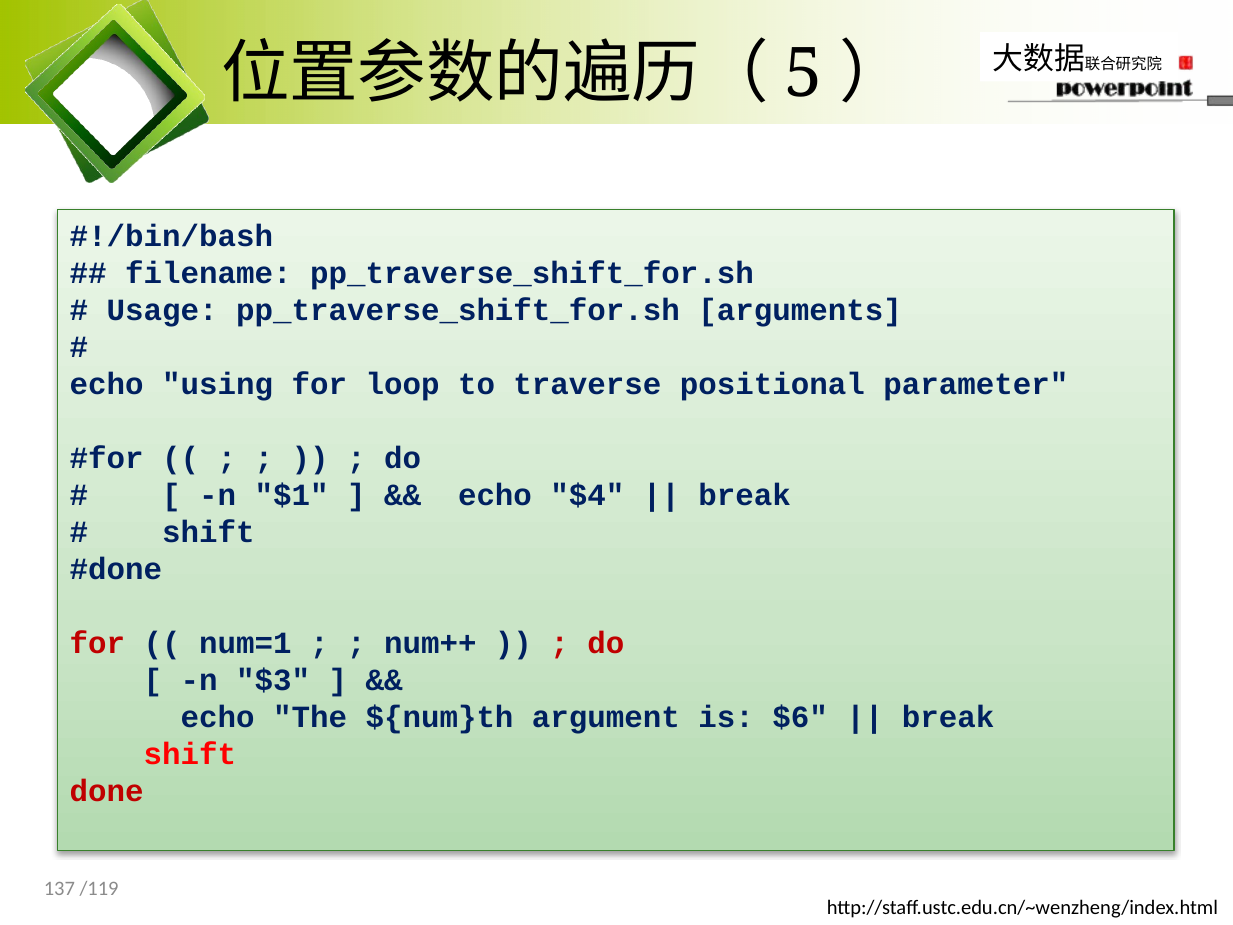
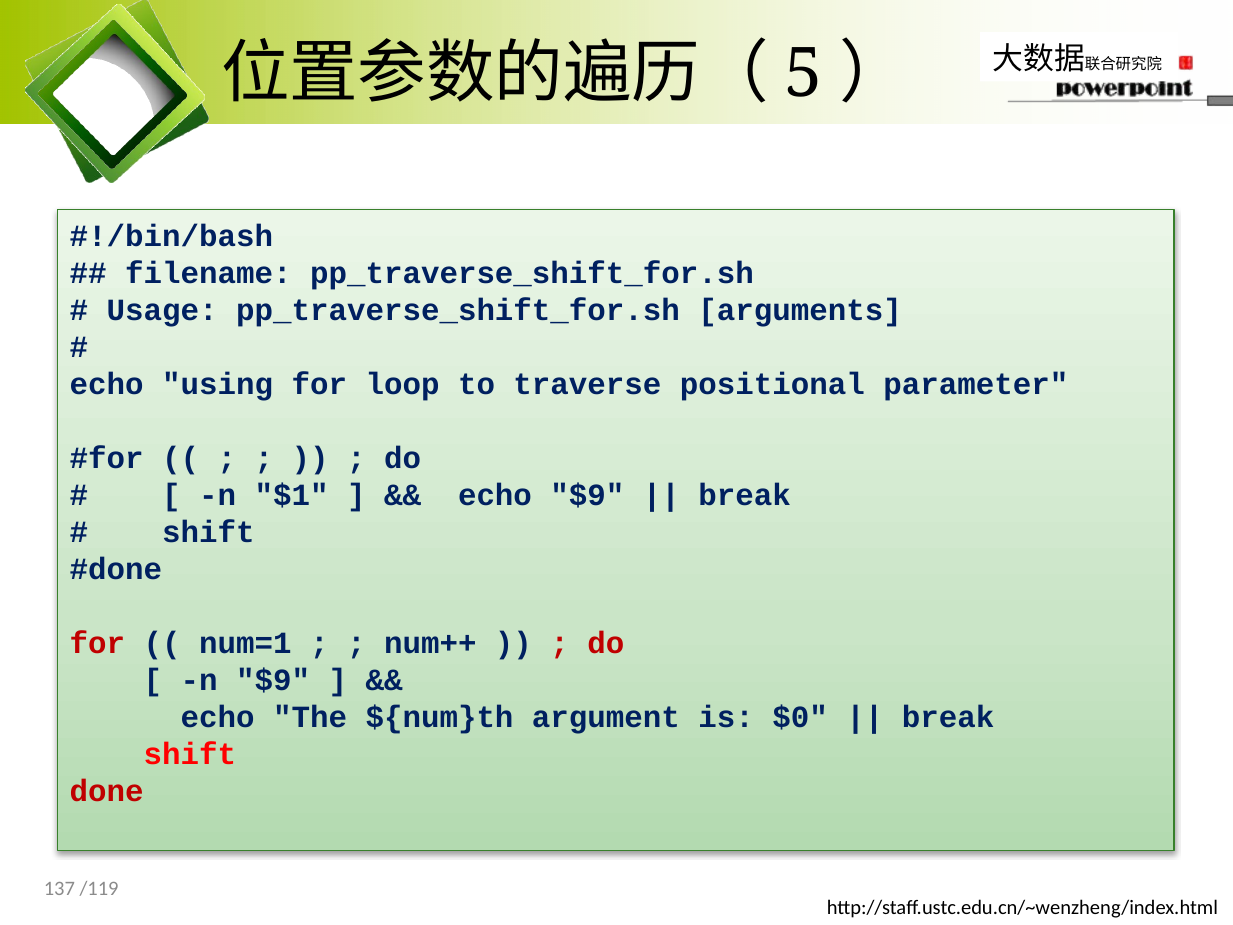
echo $4: $4 -> $9
n $3: $3 -> $9
$6: $6 -> $0
